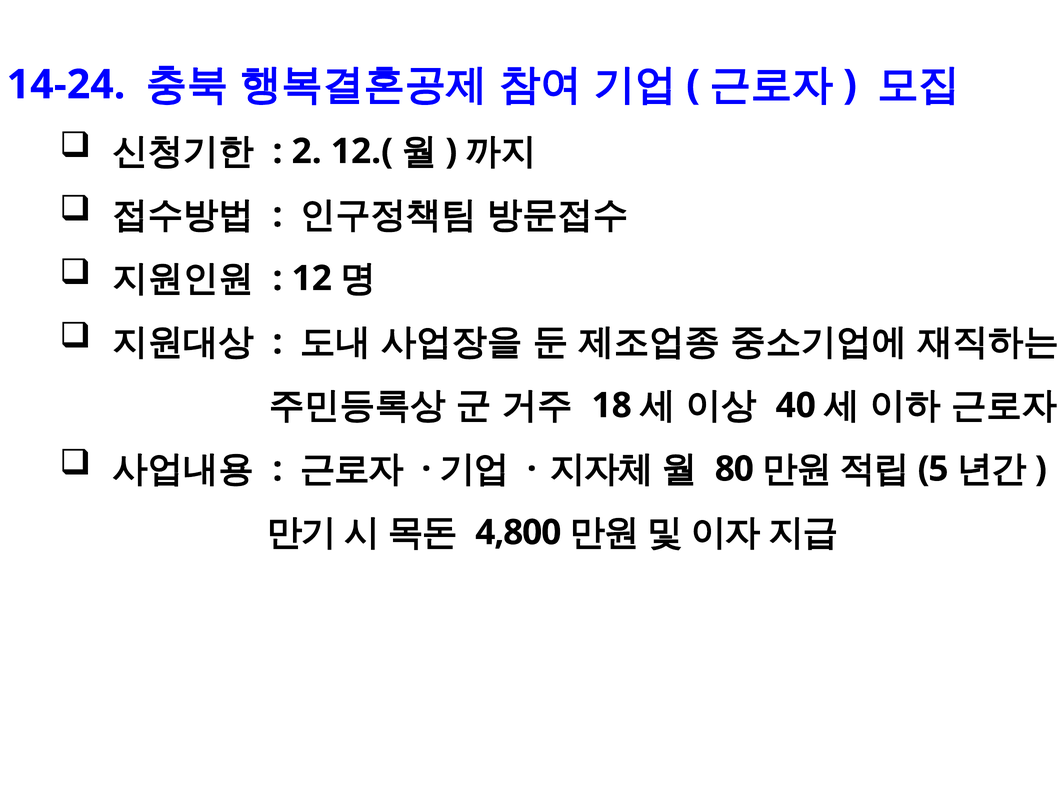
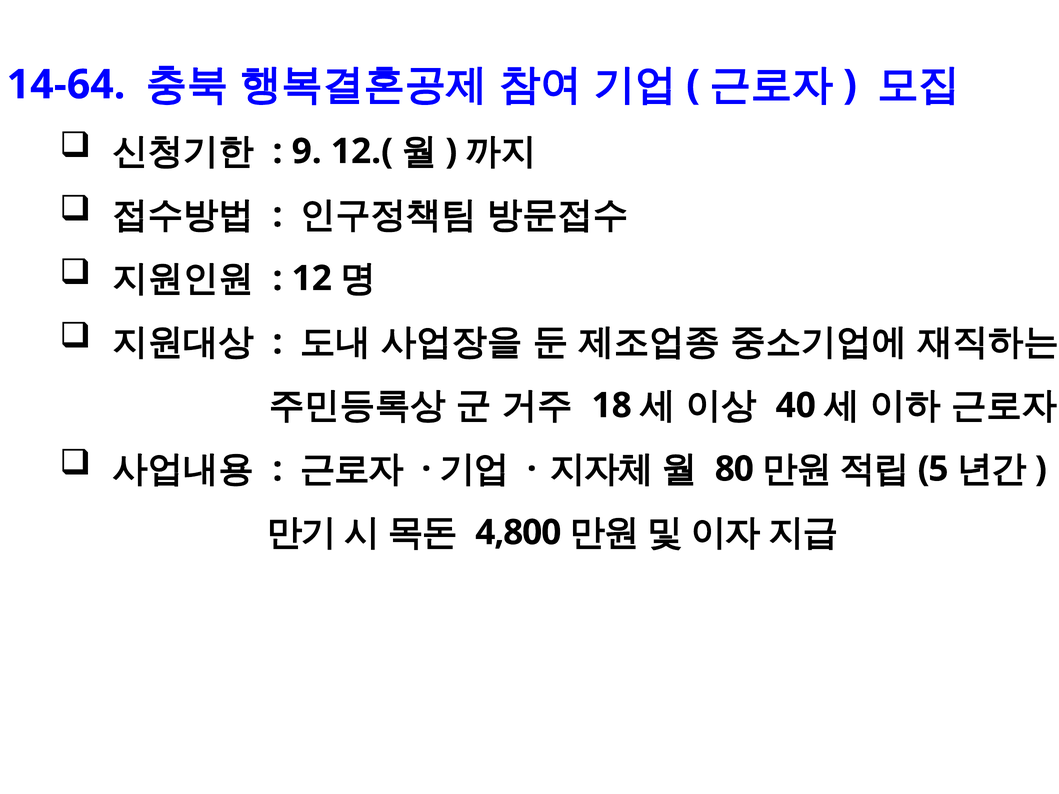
14-24: 14-24 -> 14-64
2: 2 -> 9
